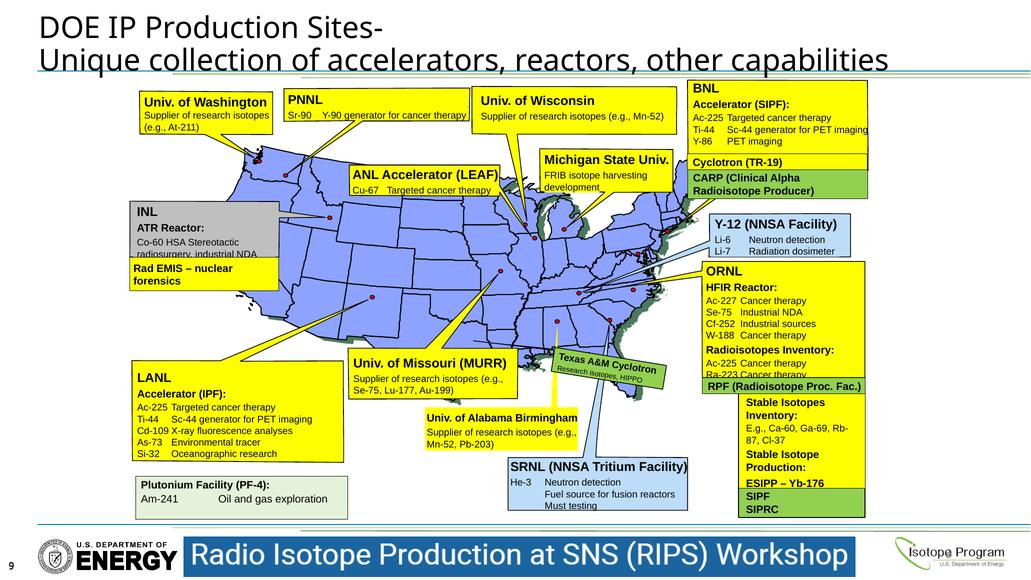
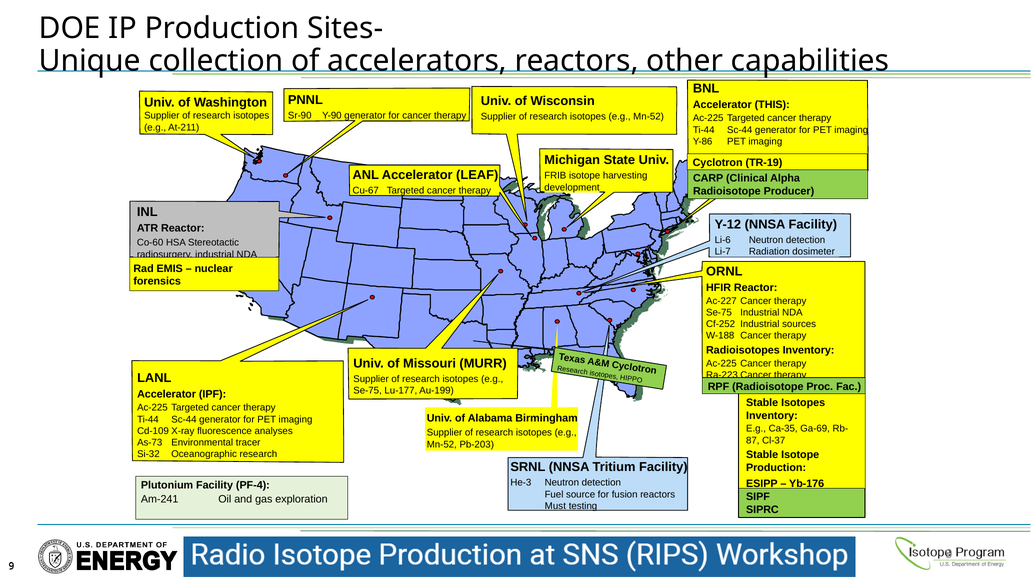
Accelerator SIPF: SIPF -> THIS
Ca-60: Ca-60 -> Ca-35
